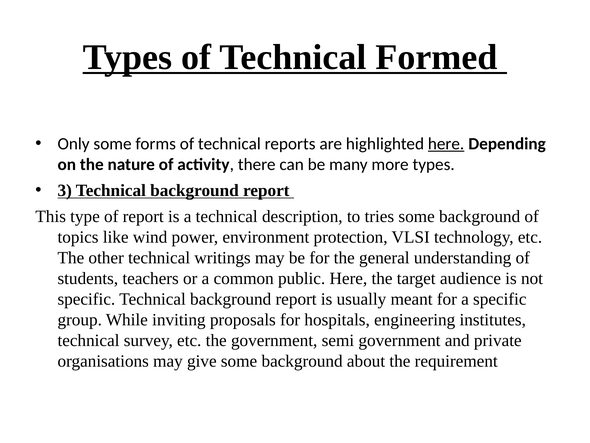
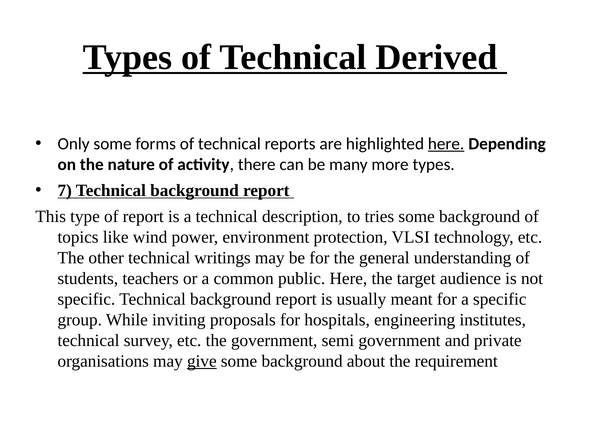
Formed: Formed -> Derived
3: 3 -> 7
give underline: none -> present
